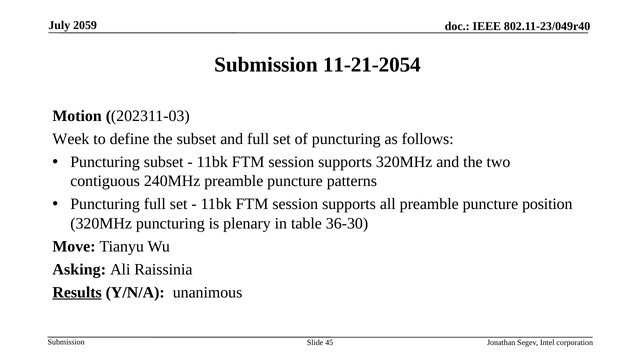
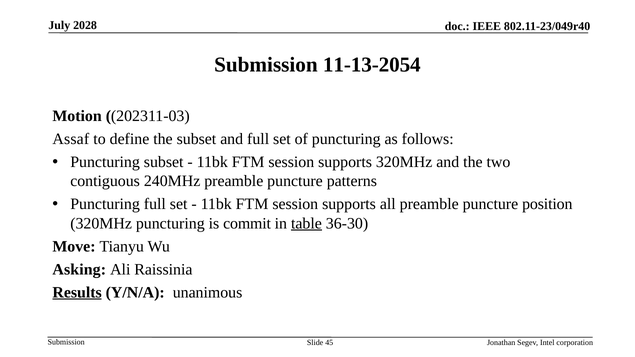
2059: 2059 -> 2028
11-21-2054: 11-21-2054 -> 11-13-2054
Week: Week -> Assaf
plenary: plenary -> commit
table underline: none -> present
